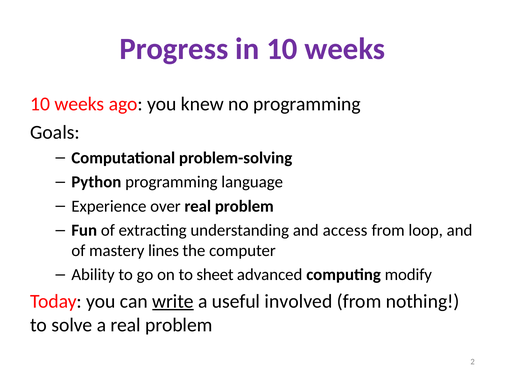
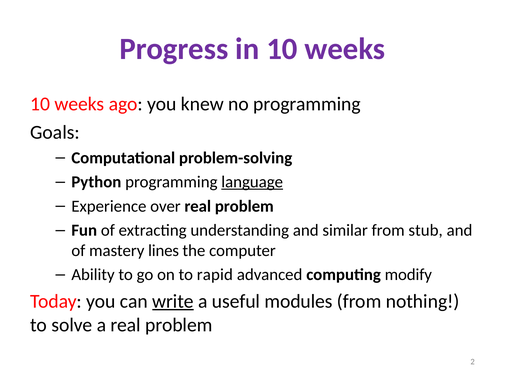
language underline: none -> present
access: access -> similar
loop: loop -> stub
sheet: sheet -> rapid
involved: involved -> modules
